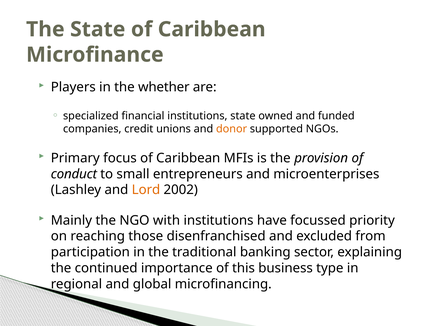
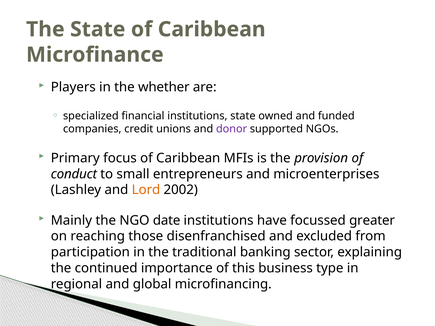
donor colour: orange -> purple
with: with -> date
priority: priority -> greater
